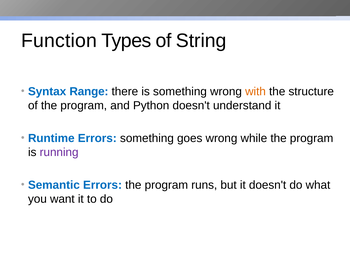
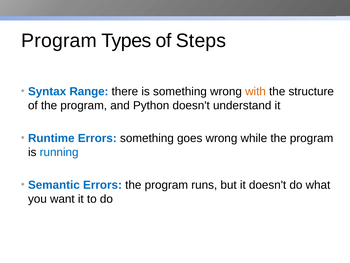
Function at (59, 41): Function -> Program
String: String -> Steps
running colour: purple -> blue
